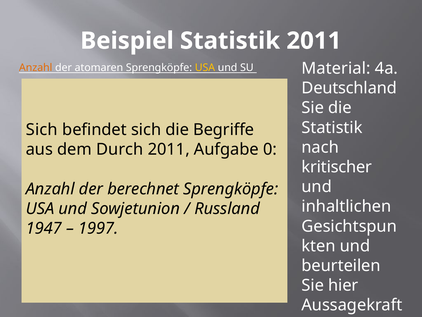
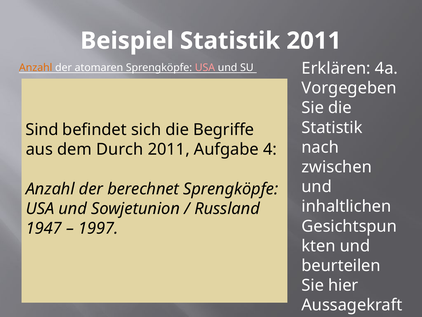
Material: Material -> Erklären
USA at (205, 68) colour: yellow -> pink
Deutschland: Deutschland -> Vorgegeben
Sich at (42, 130): Sich -> Sind
0: 0 -> 4
kritischer: kritischer -> zwischen
